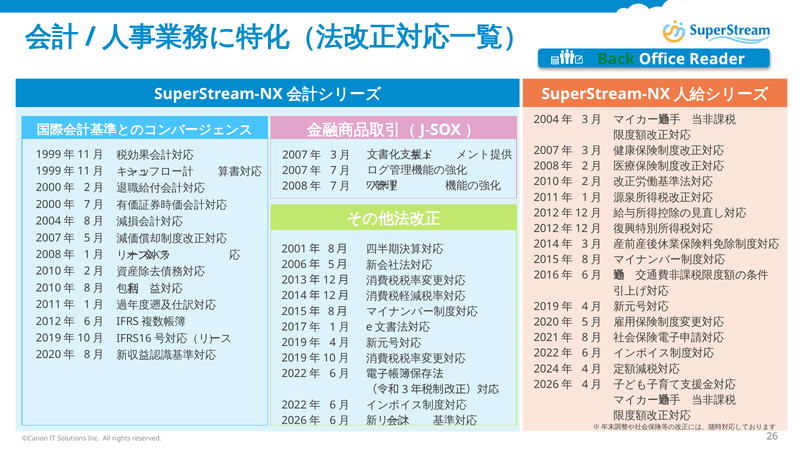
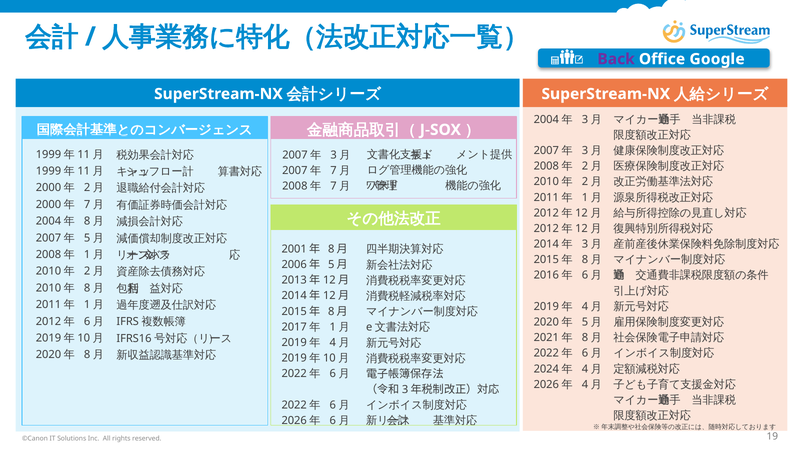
Back colour: green -> purple
Reader: Reader -> Google
26: 26 -> 19
